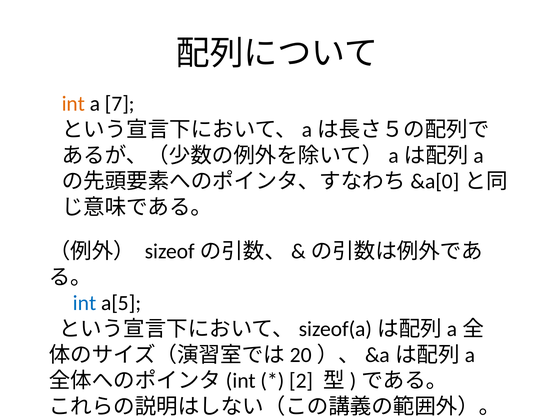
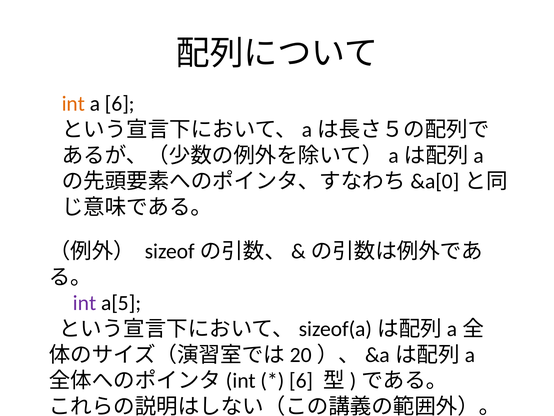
a 7: 7 -> 6
int at (85, 303) colour: blue -> purple
2 at (301, 380): 2 -> 6
